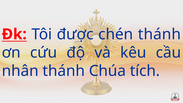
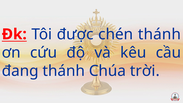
nhân: nhân -> đang
tích: tích -> trời
